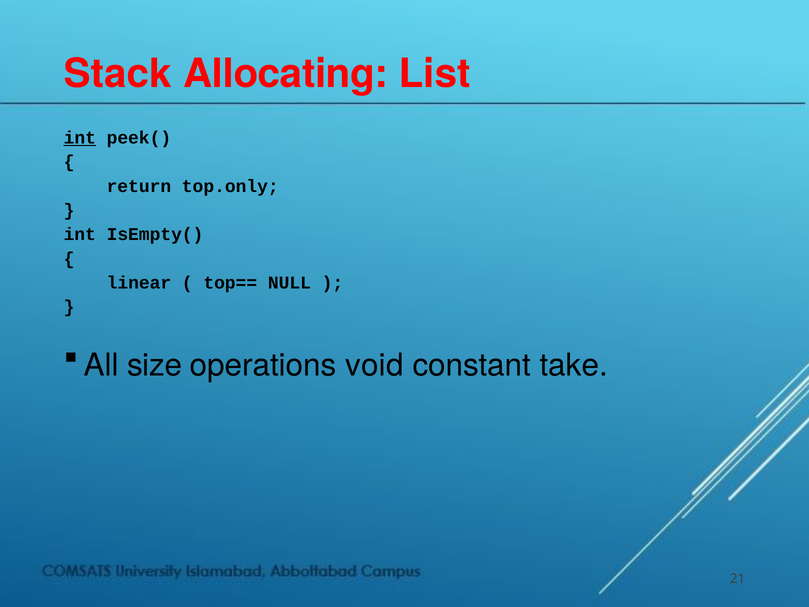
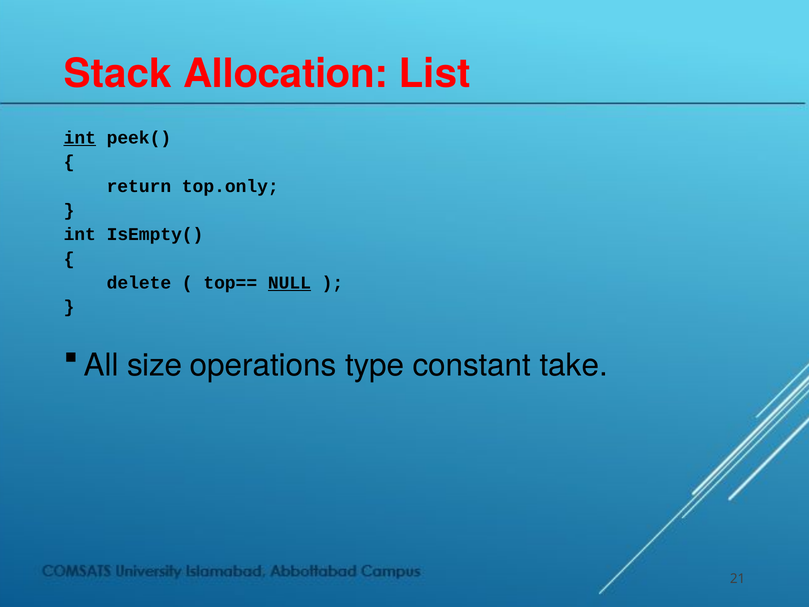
Allocating: Allocating -> Allocation
linear: linear -> delete
NULL underline: none -> present
void: void -> type
